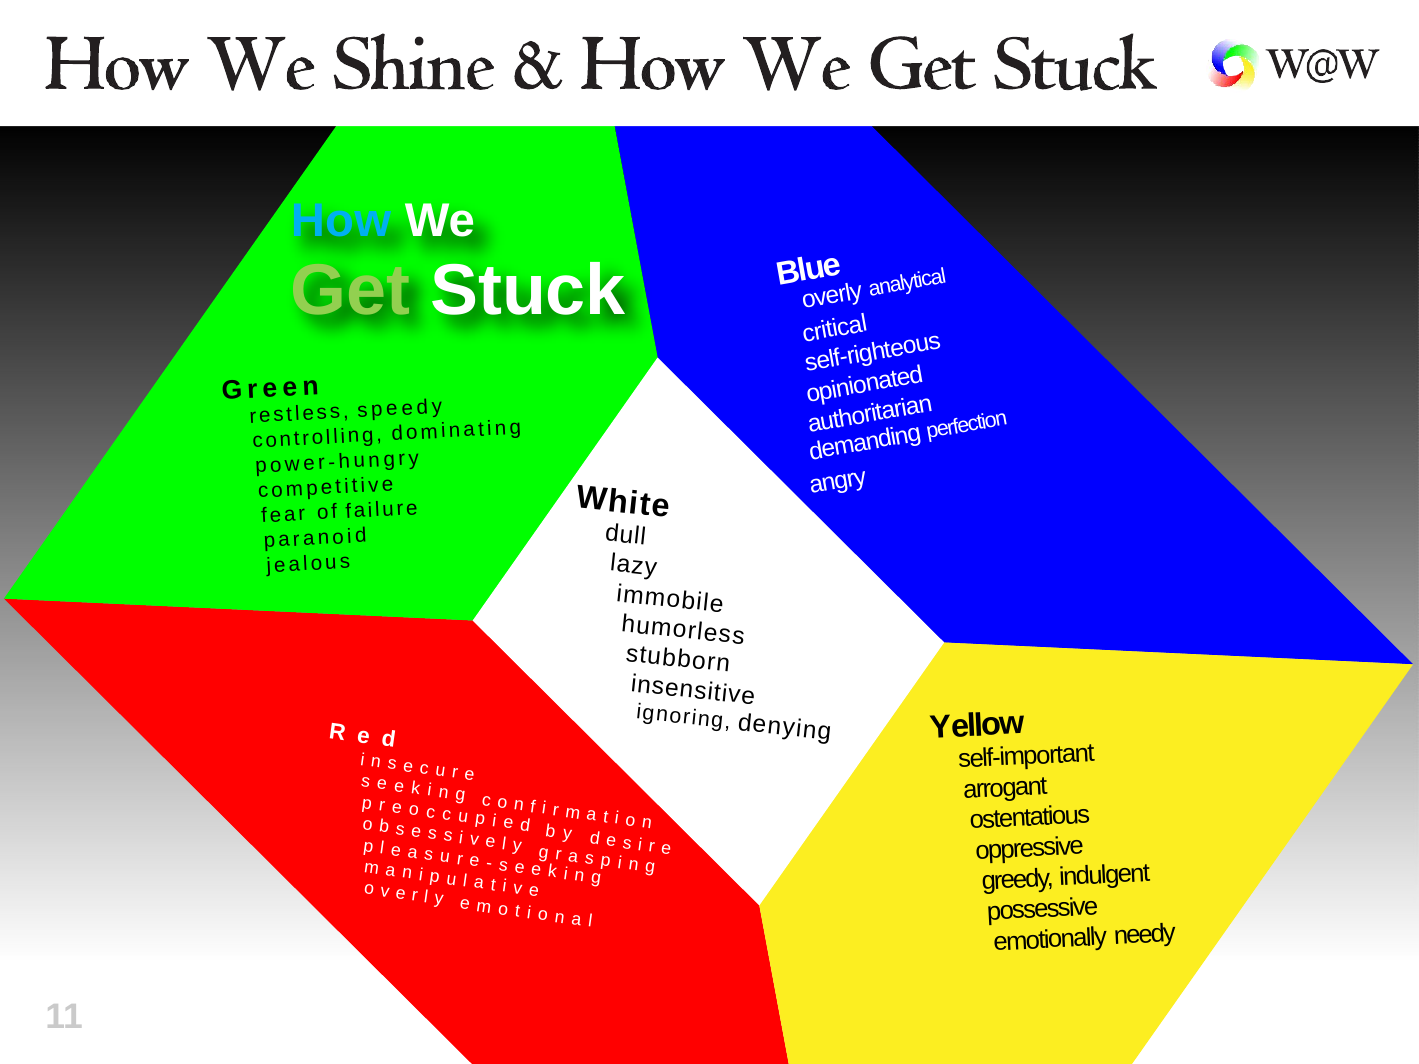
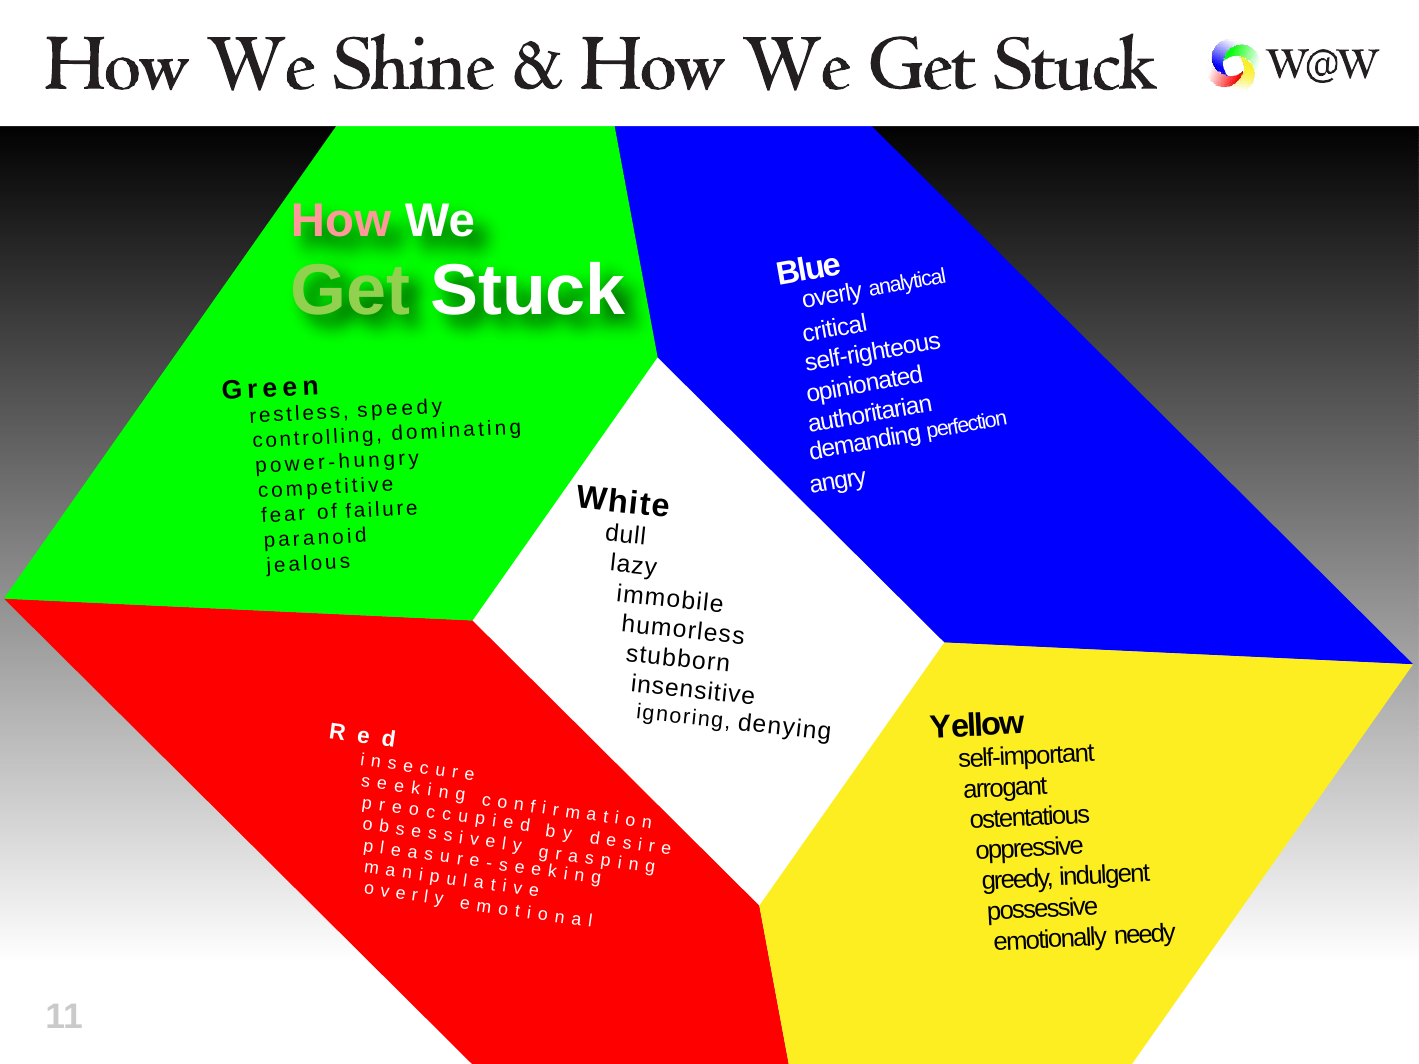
How colour: light blue -> pink
